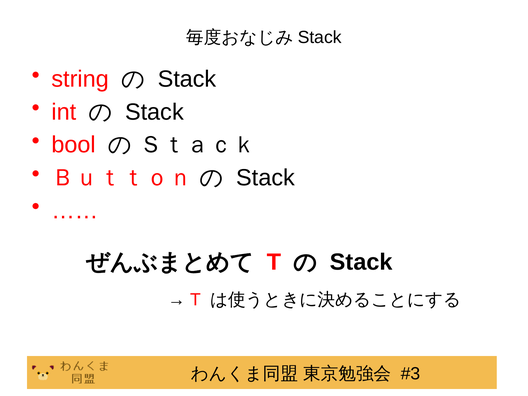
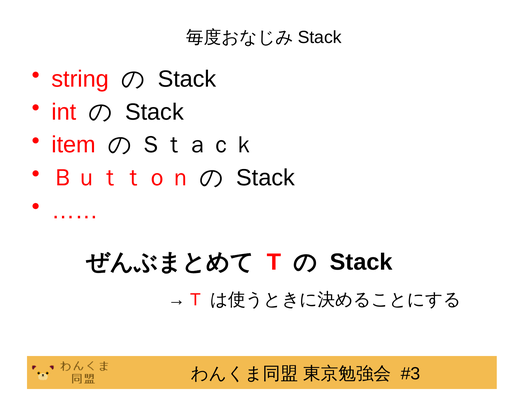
bool: bool -> item
